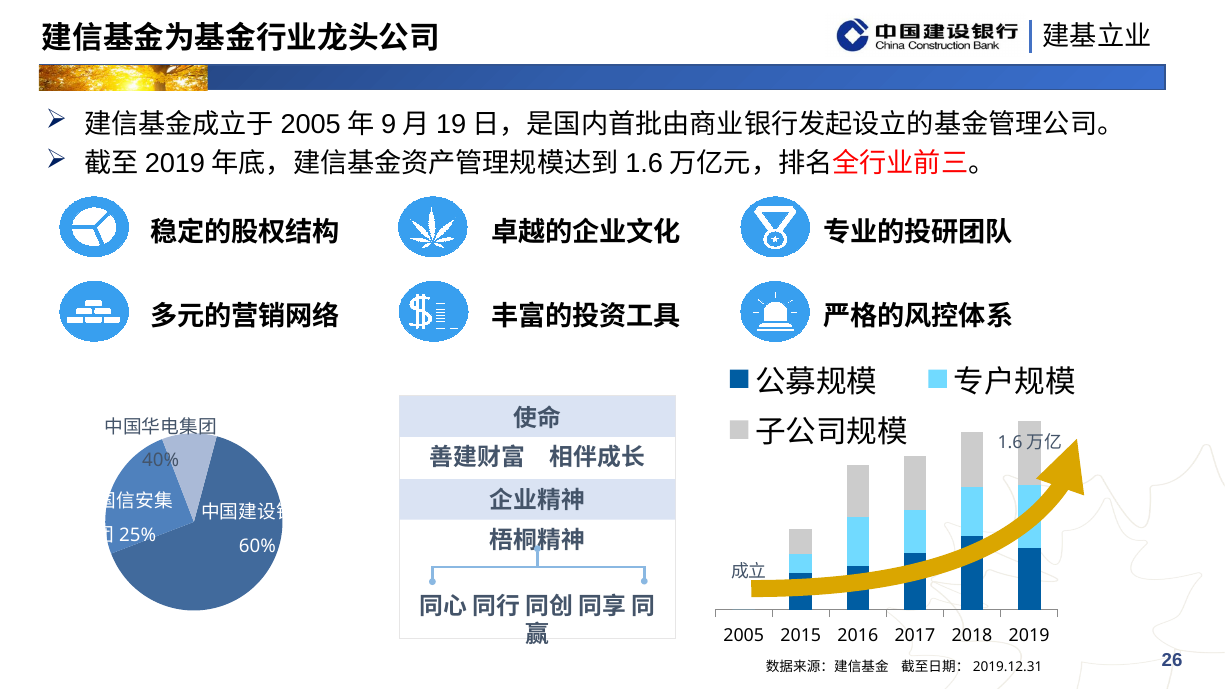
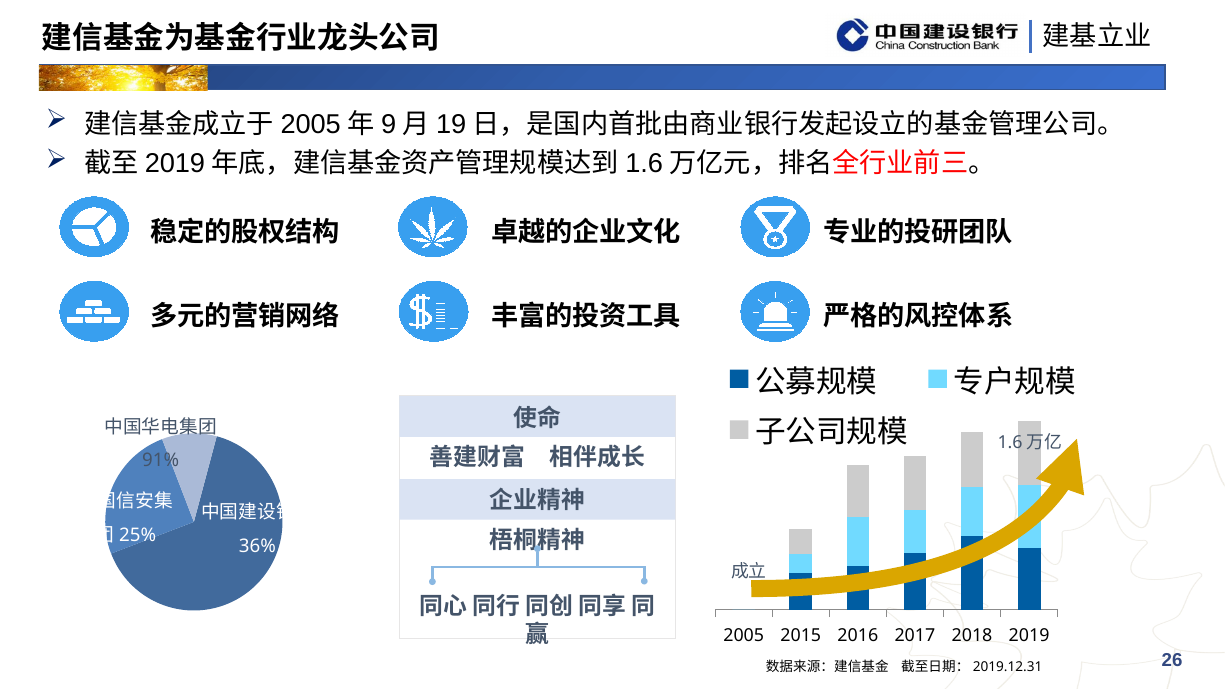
40%: 40% -> 91%
60%: 60% -> 36%
